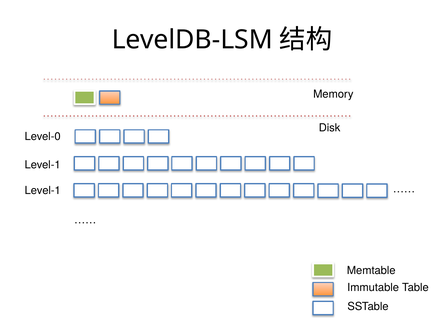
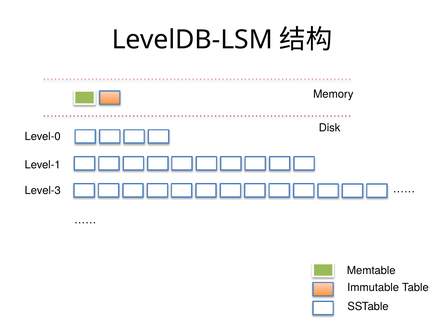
Level-1 at (43, 191): Level-1 -> Level-3
